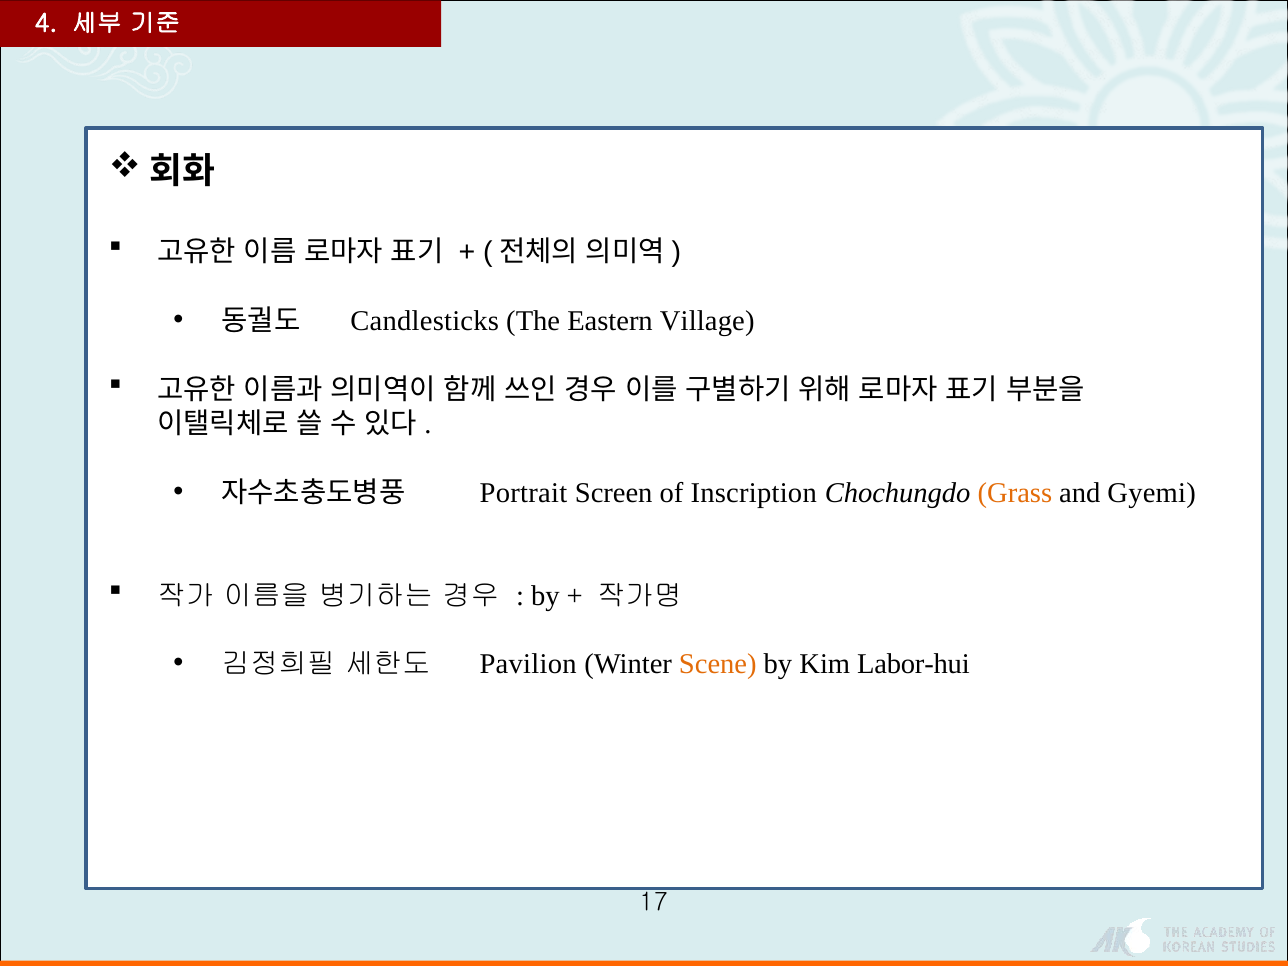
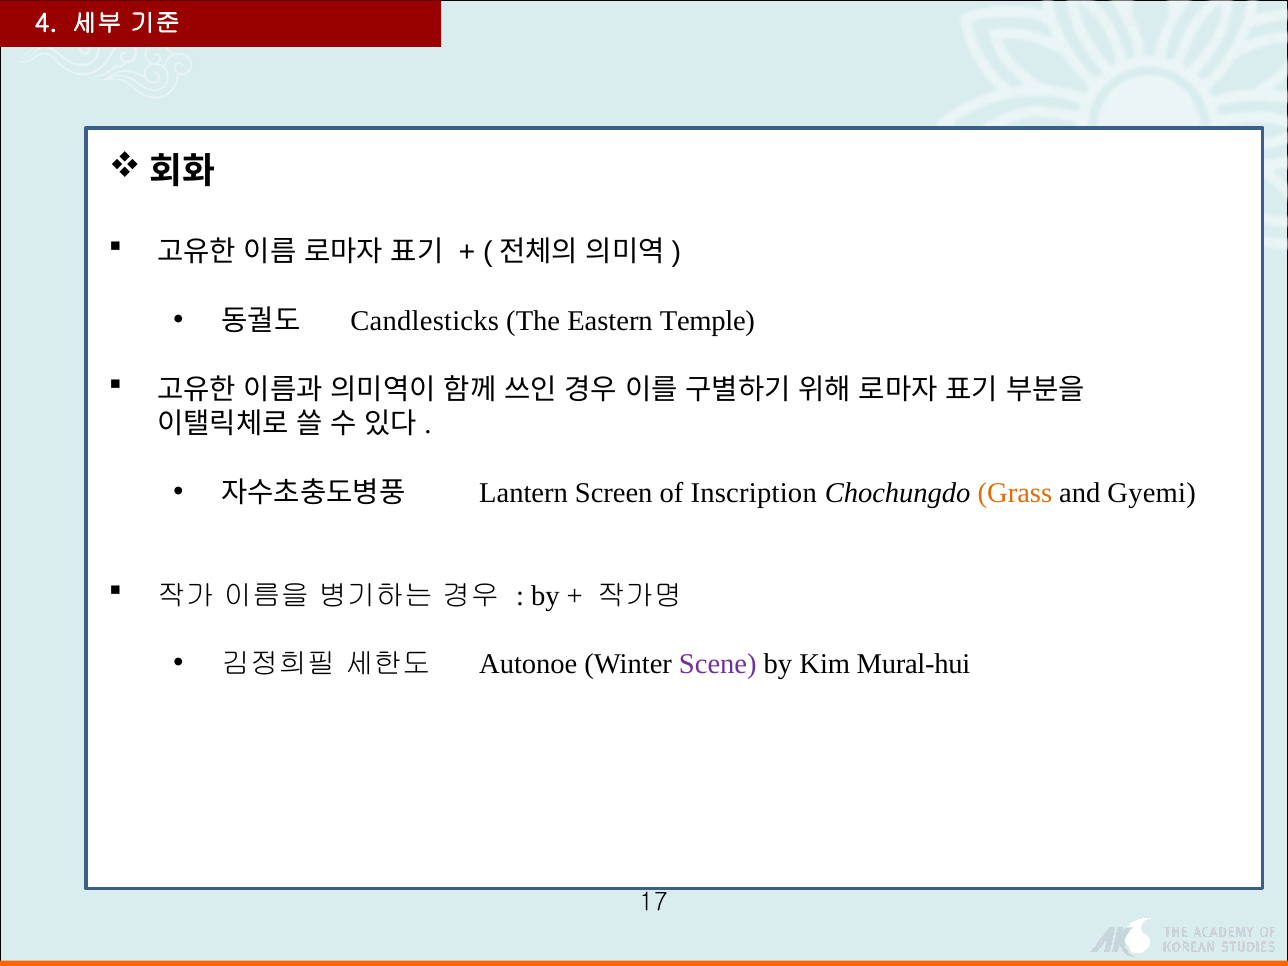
Village: Village -> Temple
Portrait: Portrait -> Lantern
Pavilion: Pavilion -> Autonoe
Scene colour: orange -> purple
Labor-hui: Labor-hui -> Mural-hui
